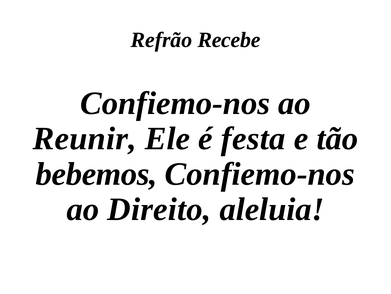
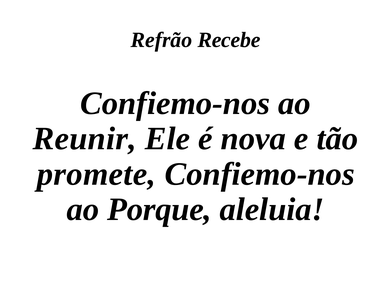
festa: festa -> nova
bebemos: bebemos -> promete
Direito: Direito -> Porque
